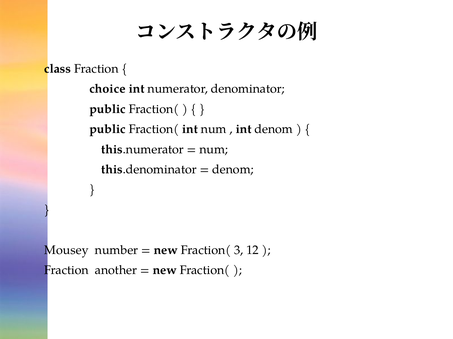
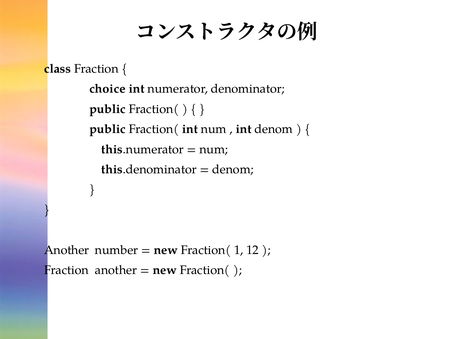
Mousey at (66, 251): Mousey -> Another
3: 3 -> 1
